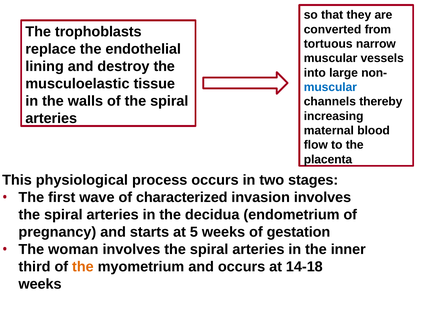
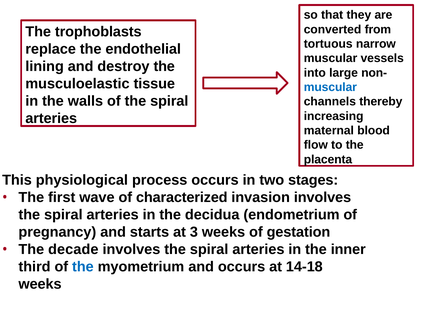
5: 5 -> 3
woman: woman -> decade
the at (83, 267) colour: orange -> blue
